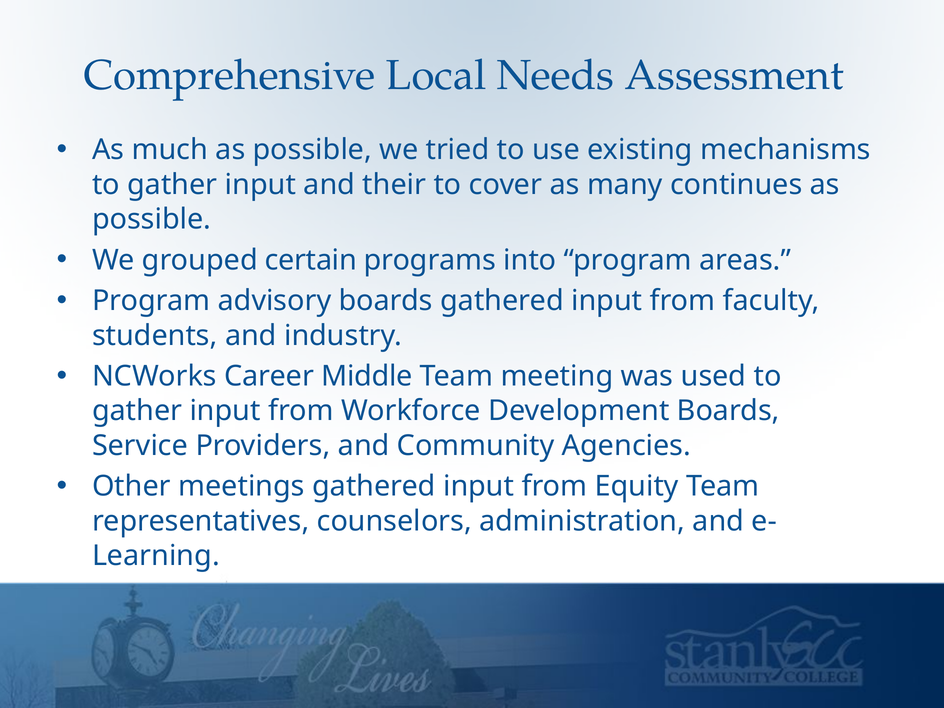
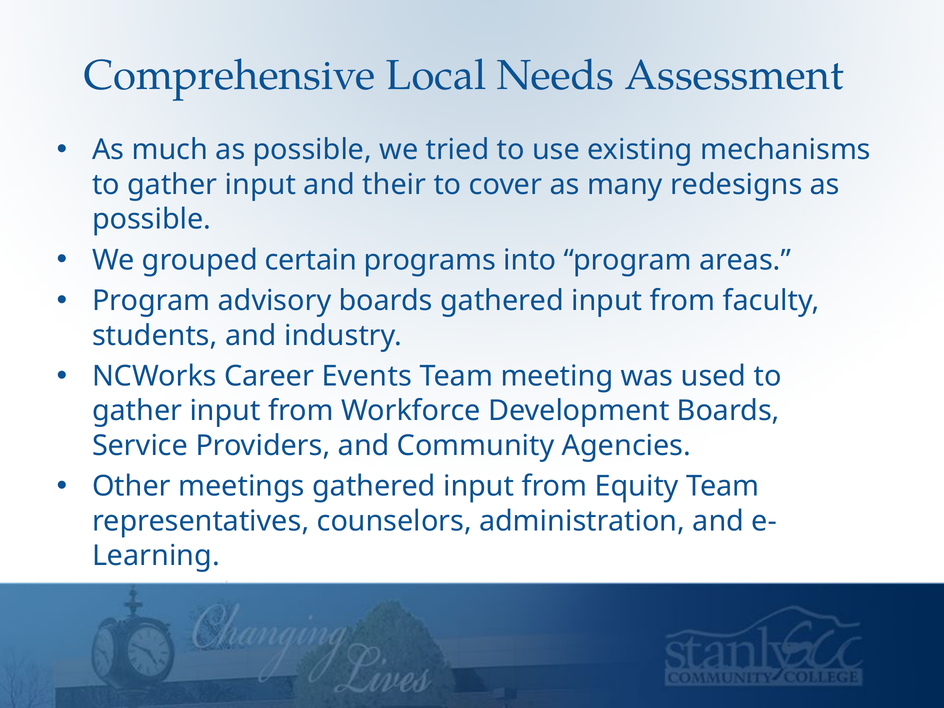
continues: continues -> redesigns
Middle: Middle -> Events
